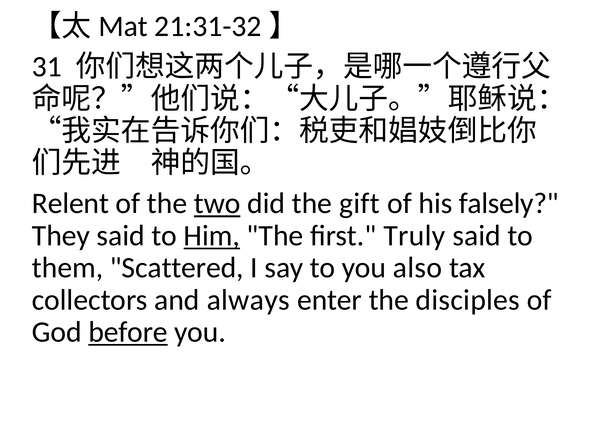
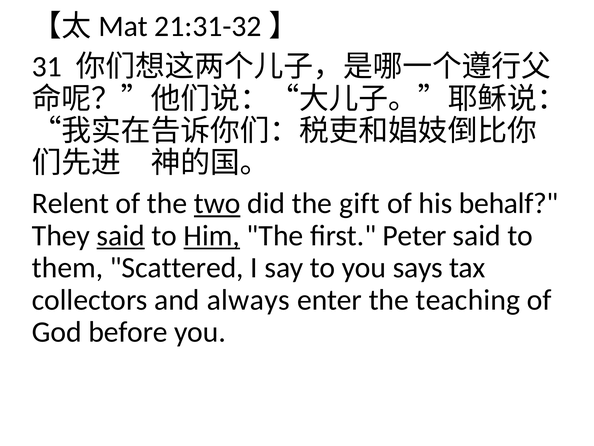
falsely: falsely -> behalf
said at (121, 235) underline: none -> present
Truly: Truly -> Peter
also: also -> says
disciples: disciples -> teaching
before underline: present -> none
